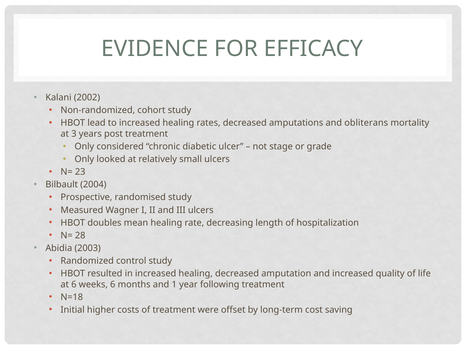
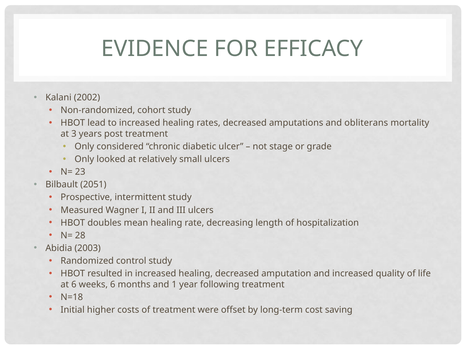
2004: 2004 -> 2051
randomised: randomised -> intermittent
